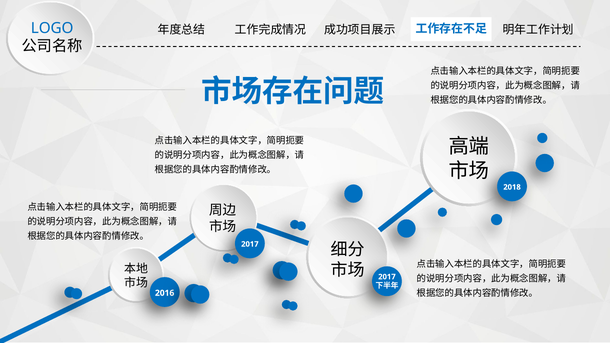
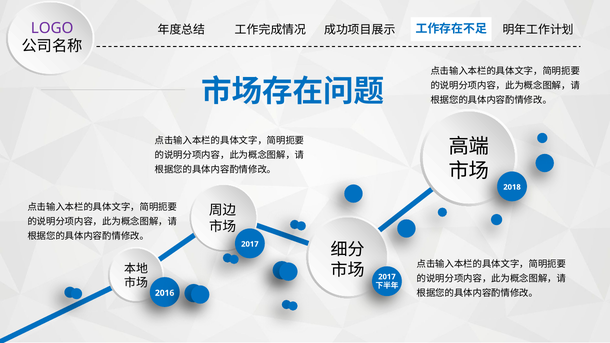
LOGO colour: blue -> purple
